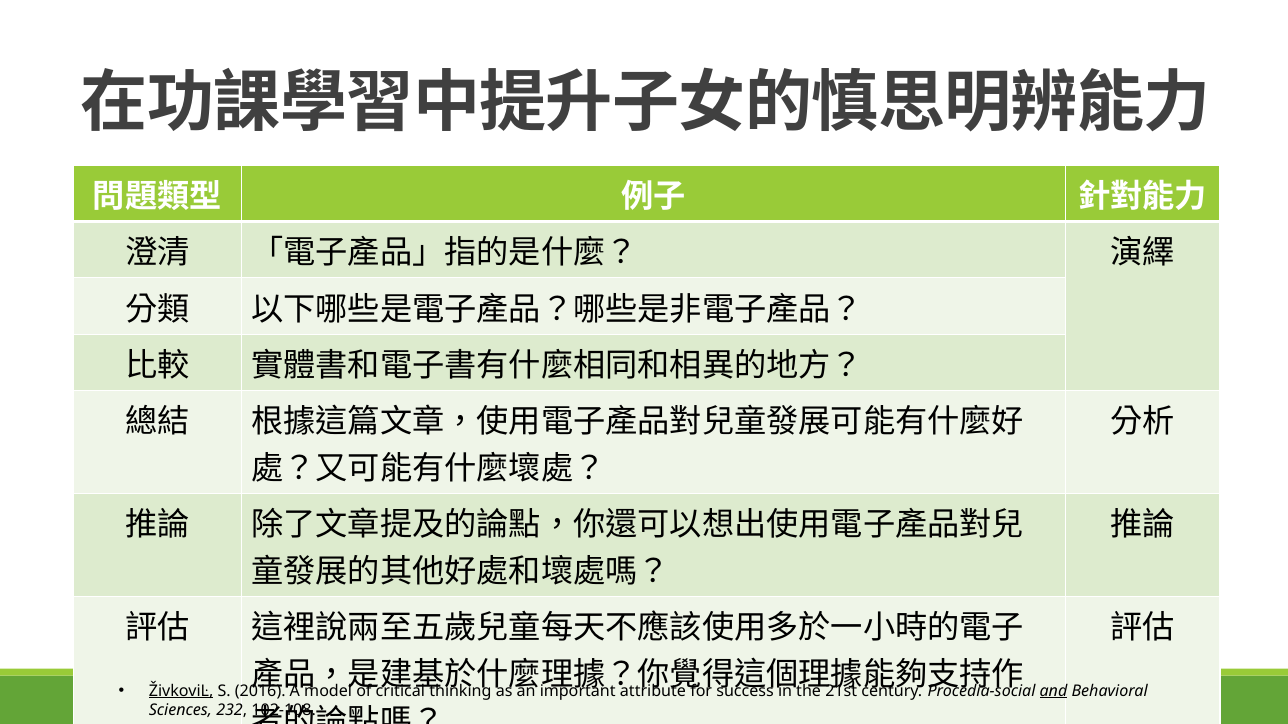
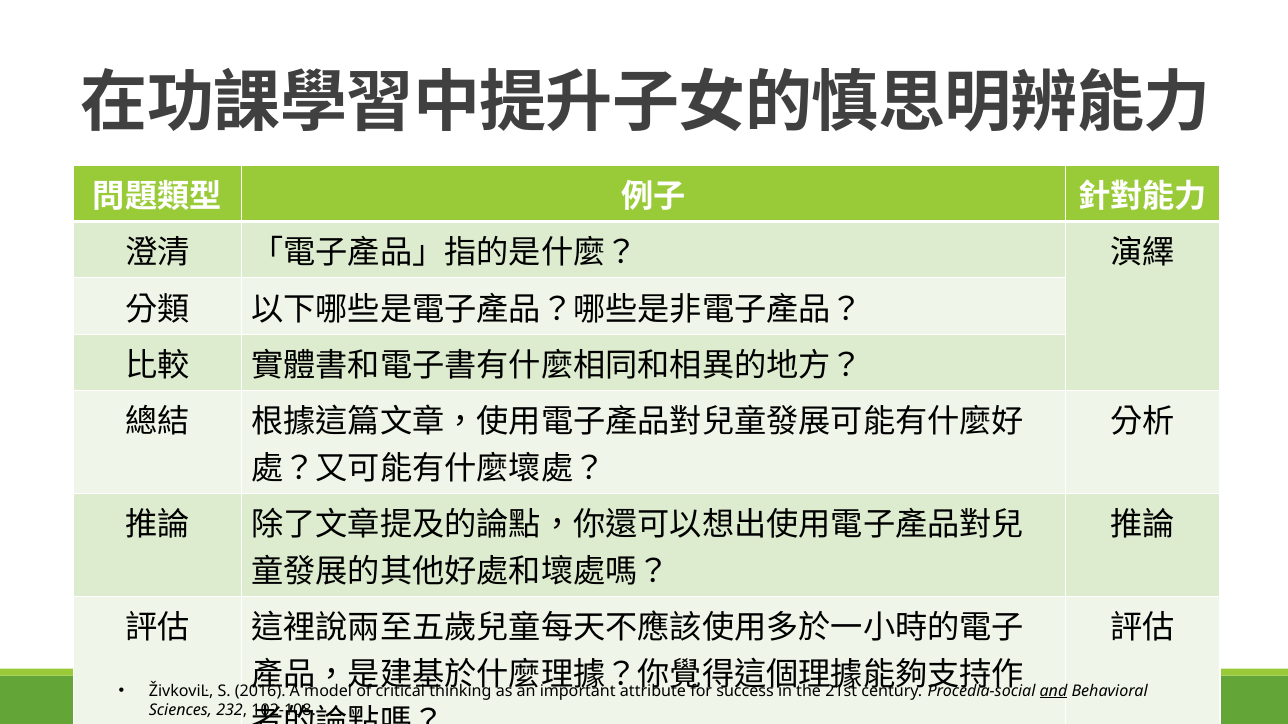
ŽivkoviĿ underline: present -> none
